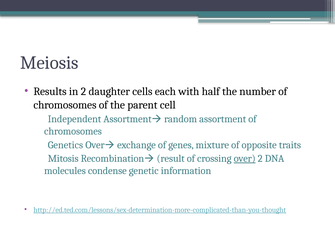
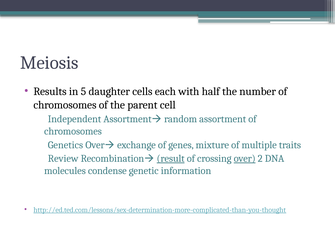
in 2: 2 -> 5
opposite: opposite -> multiple
Mitosis: Mitosis -> Review
result underline: none -> present
